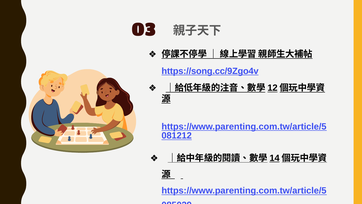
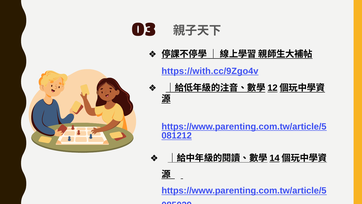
https://song.cc/9Zgo4v: https://song.cc/9Zgo4v -> https://with.cc/9Zgo4v
